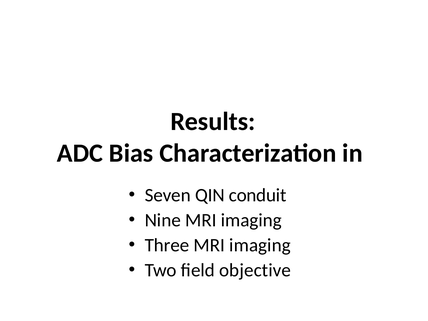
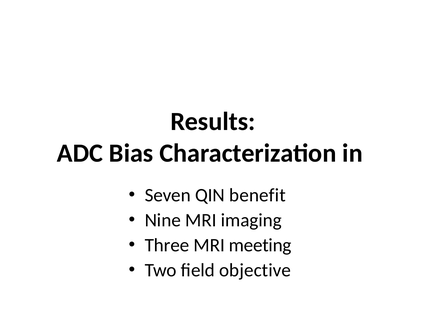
conduit: conduit -> benefit
Three MRI imaging: imaging -> meeting
